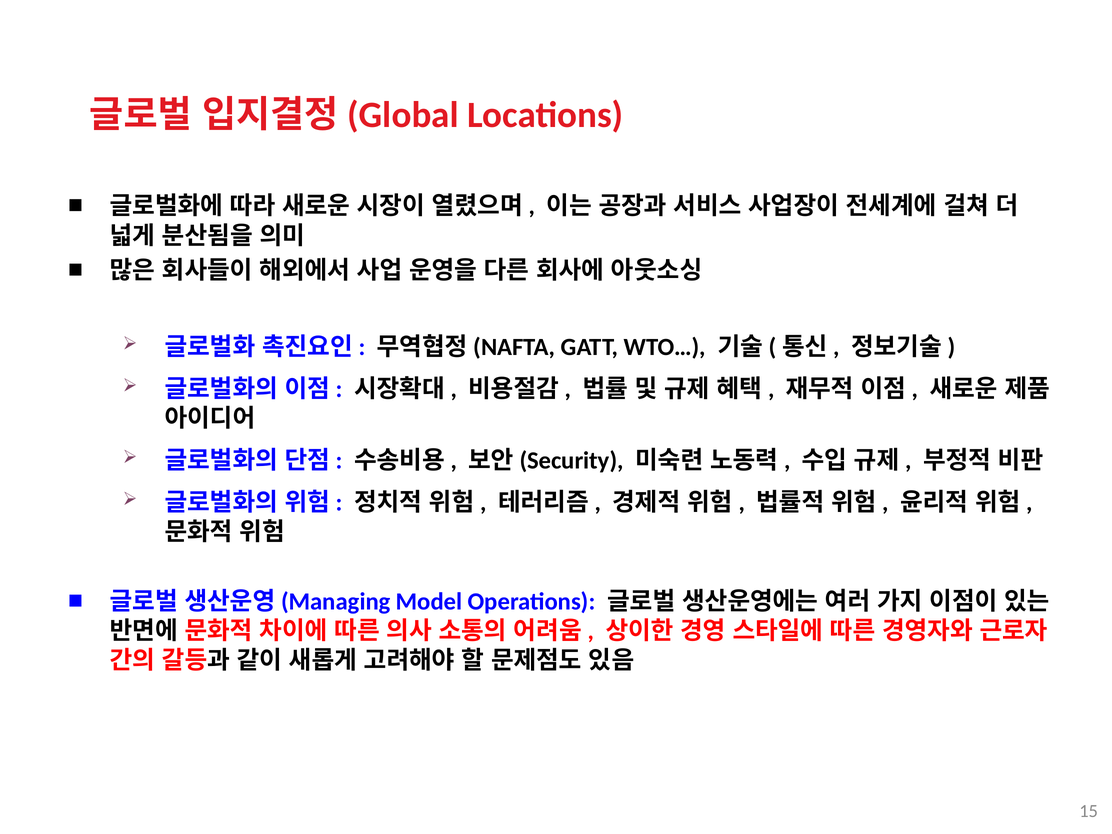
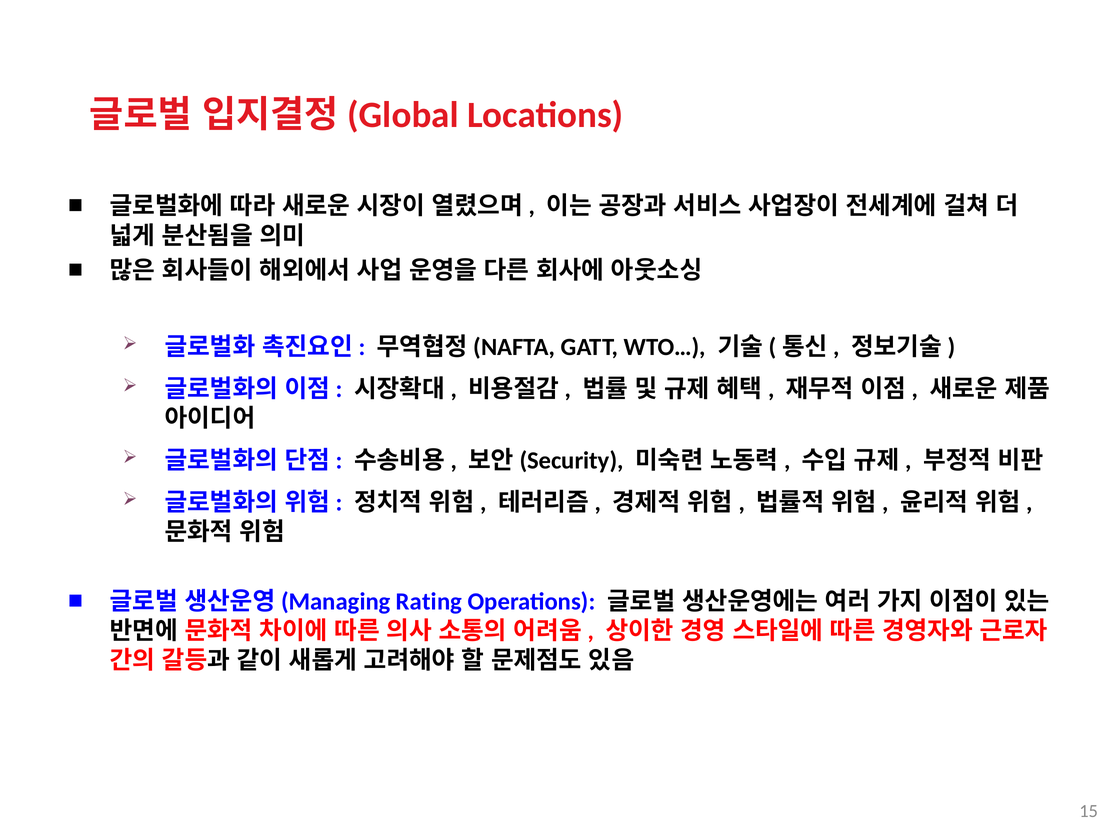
Model: Model -> Rating
